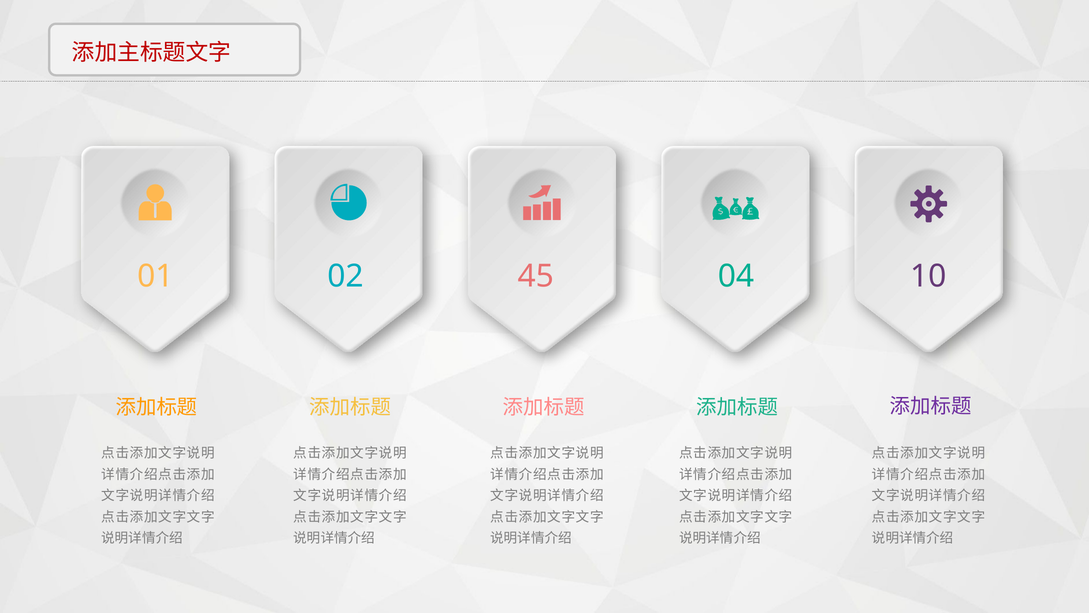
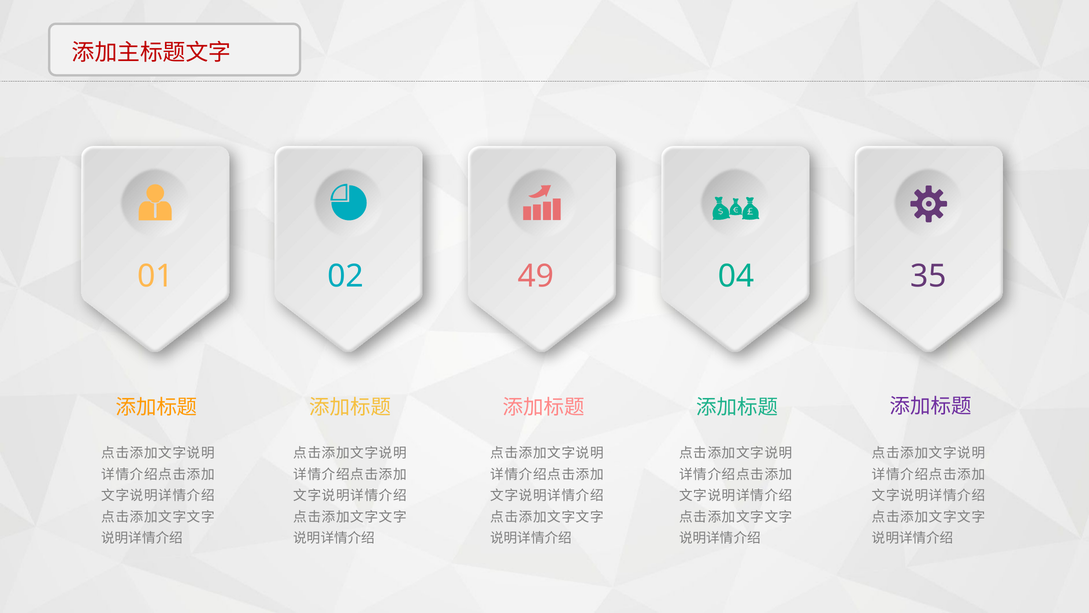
45: 45 -> 49
10: 10 -> 35
